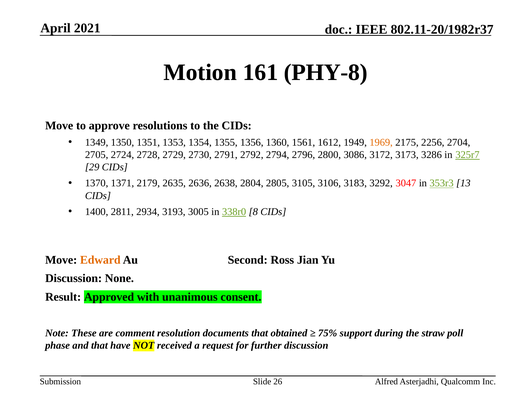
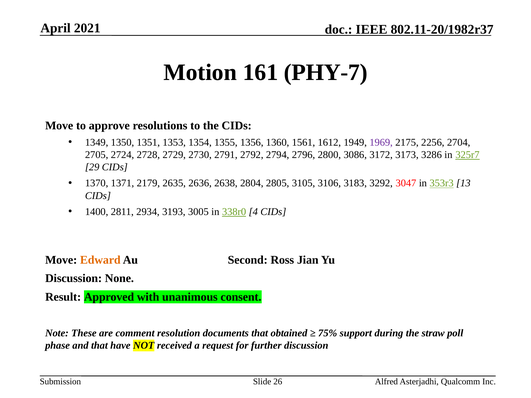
PHY-8: PHY-8 -> PHY-7
1969 colour: orange -> purple
8: 8 -> 4
